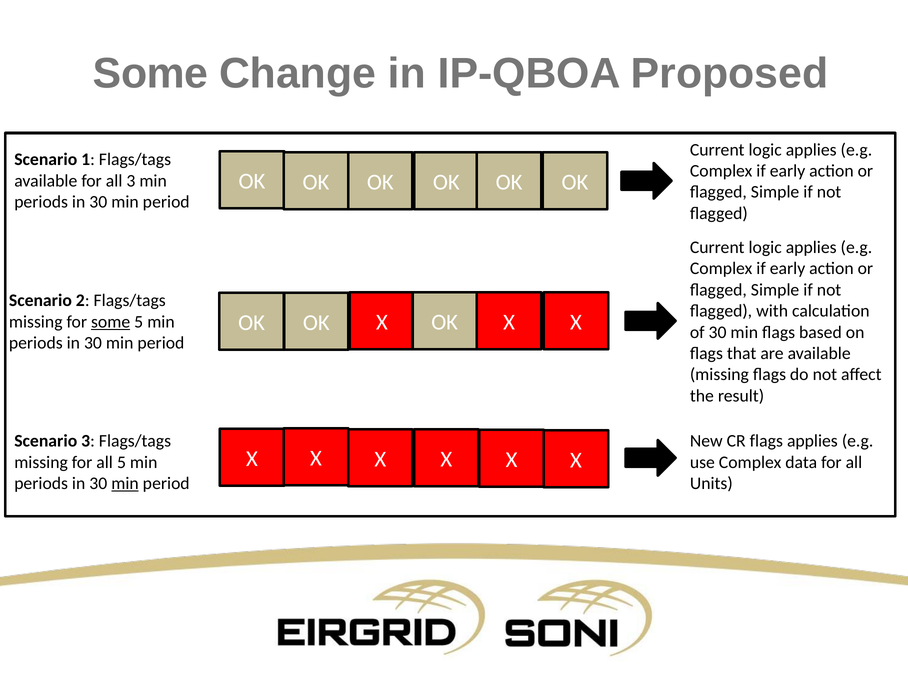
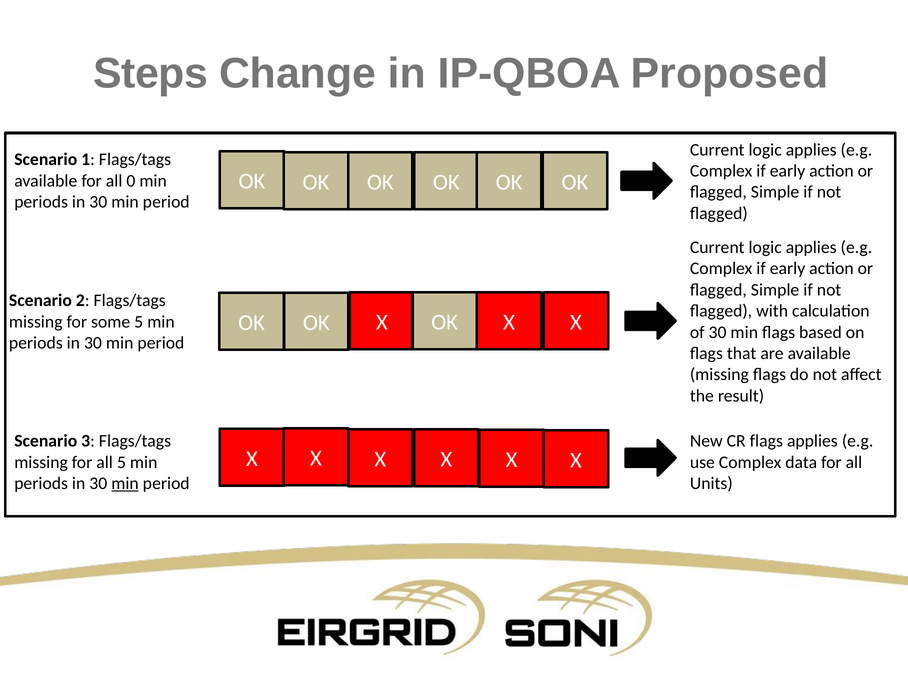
Some at (151, 73): Some -> Steps
all 3: 3 -> 0
some at (111, 322) underline: present -> none
